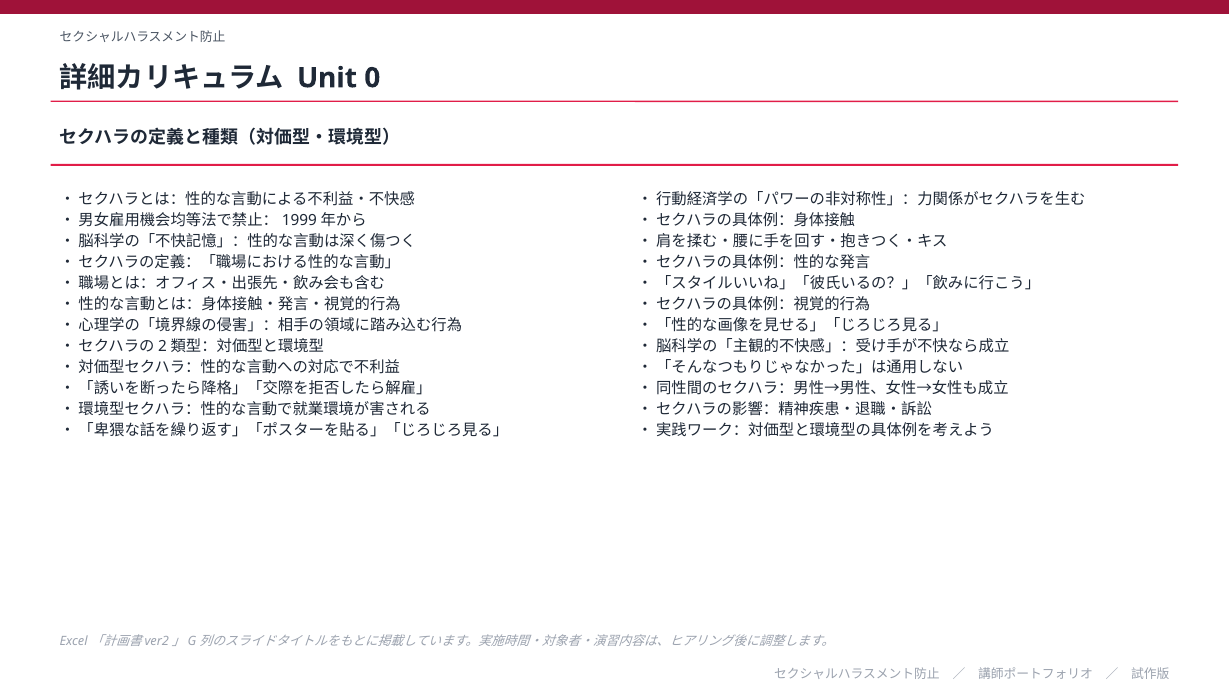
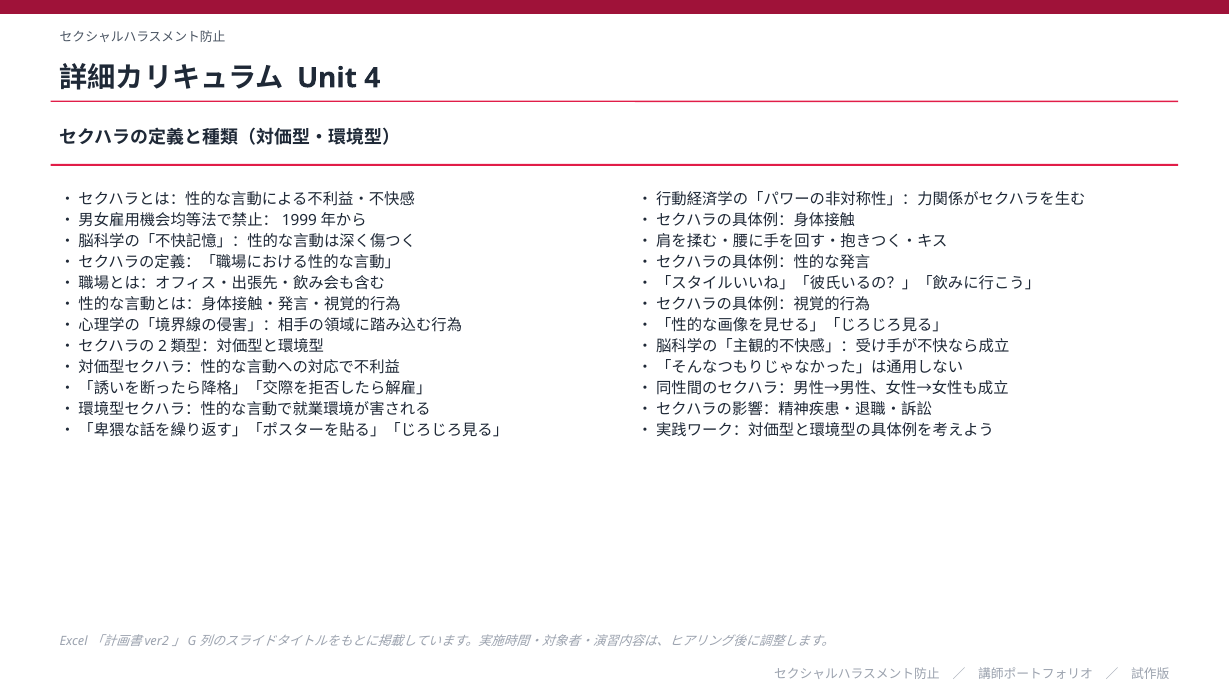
0: 0 -> 4
